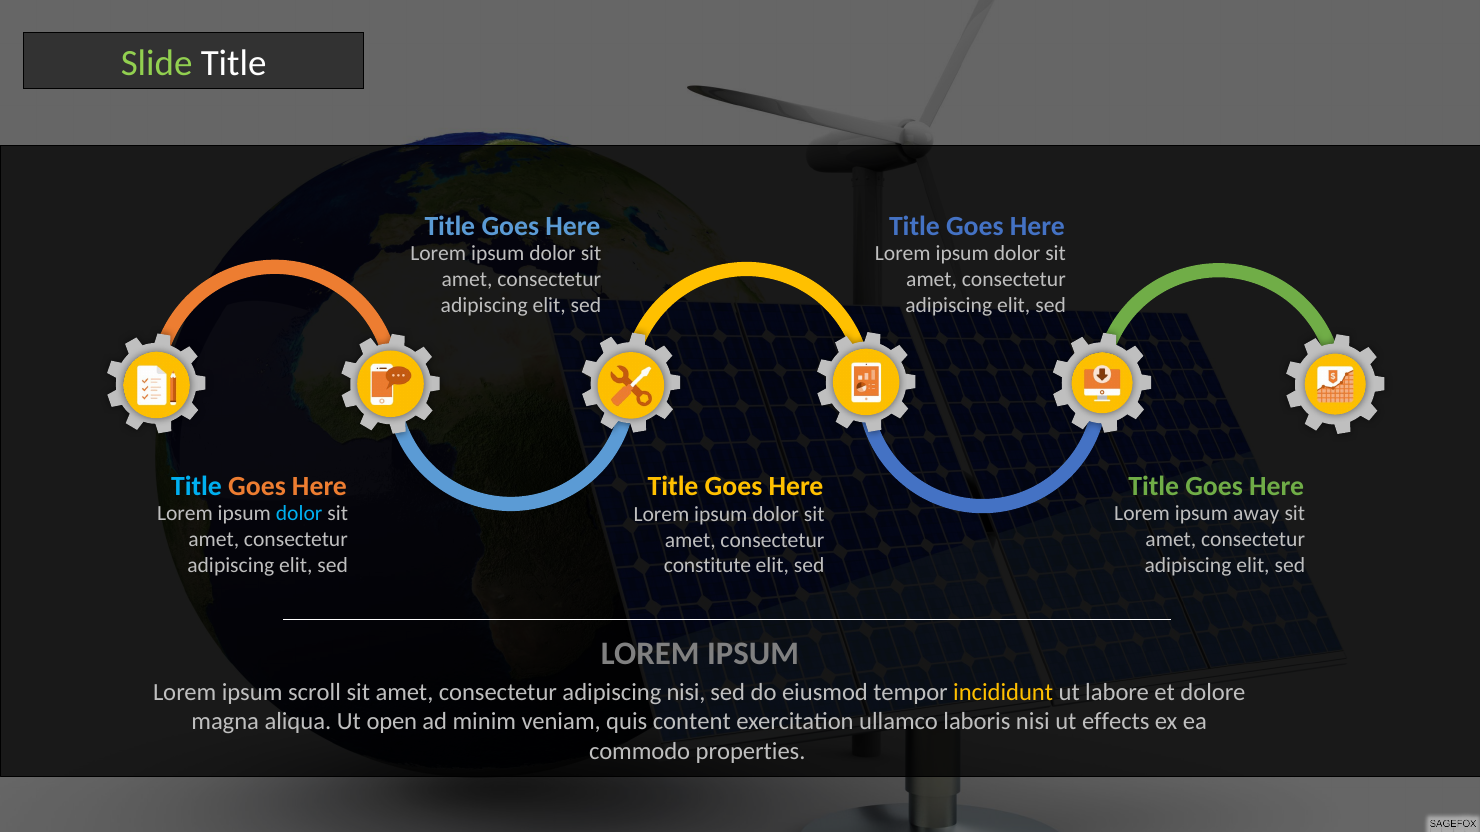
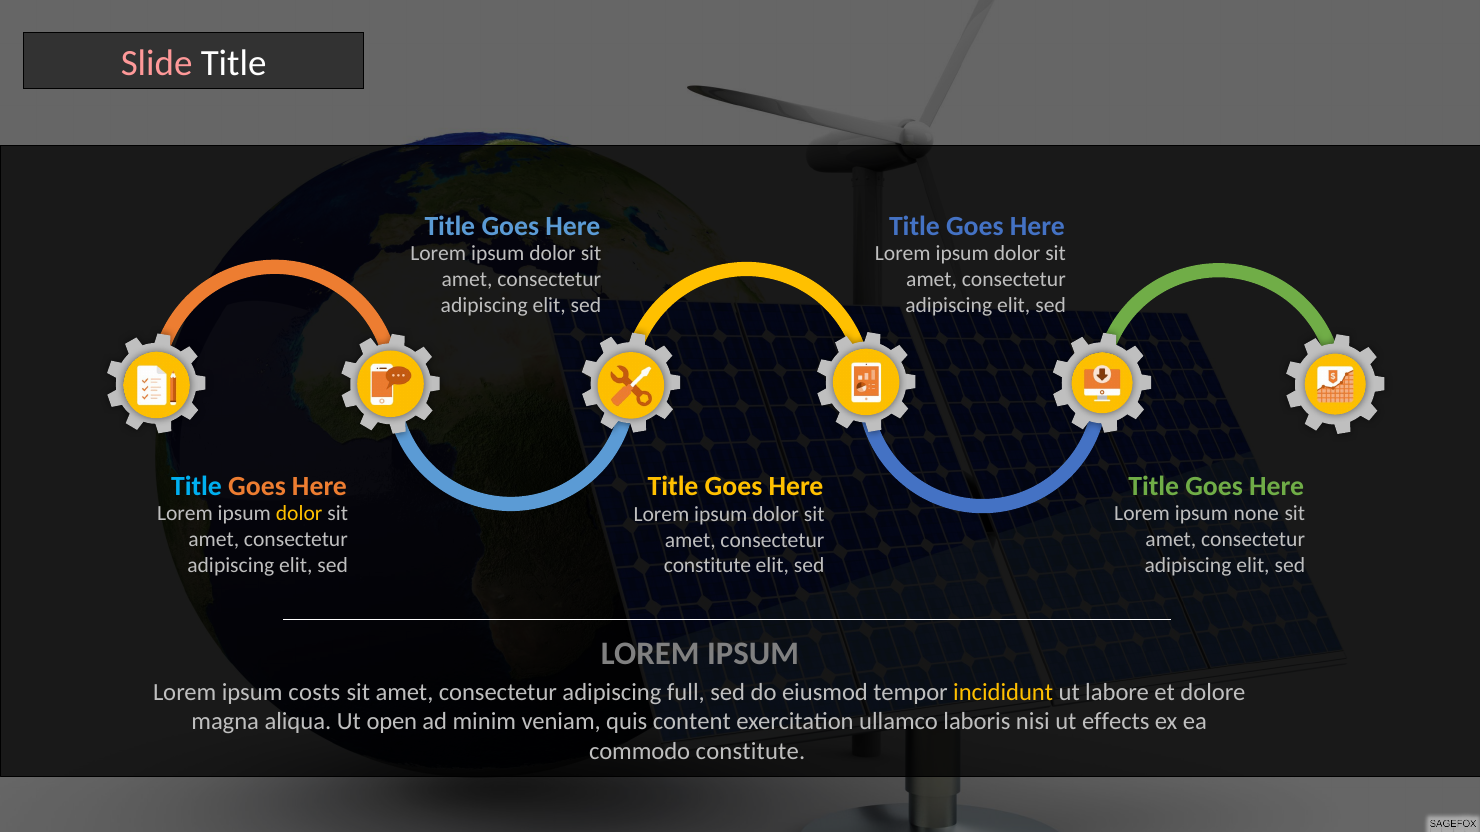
Slide colour: light green -> pink
dolor at (299, 514) colour: light blue -> yellow
away: away -> none
scroll: scroll -> costs
adipiscing nisi: nisi -> full
commodo properties: properties -> constitute
